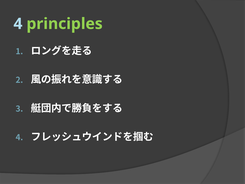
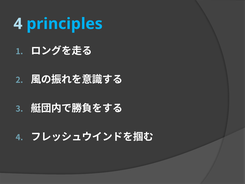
principles colour: light green -> light blue
